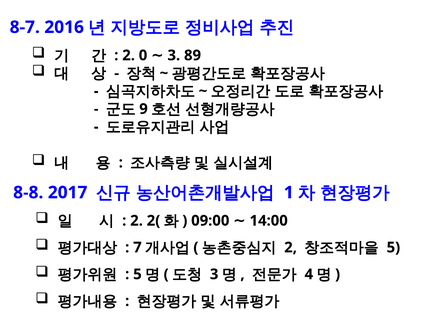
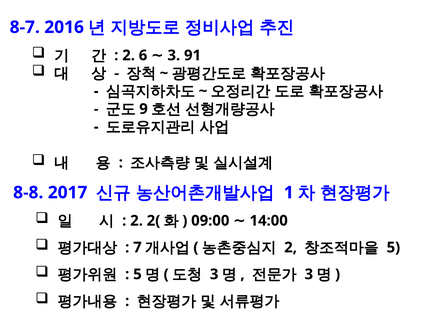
0: 0 -> 6
89: 89 -> 91
4 at (309, 274): 4 -> 3
